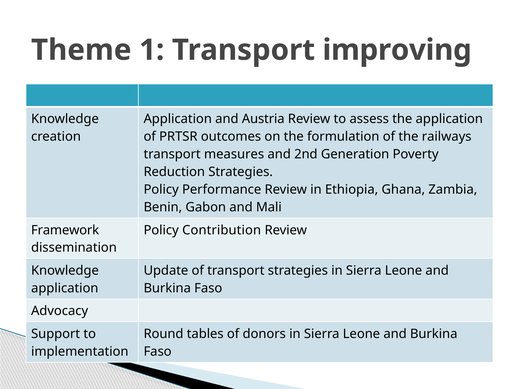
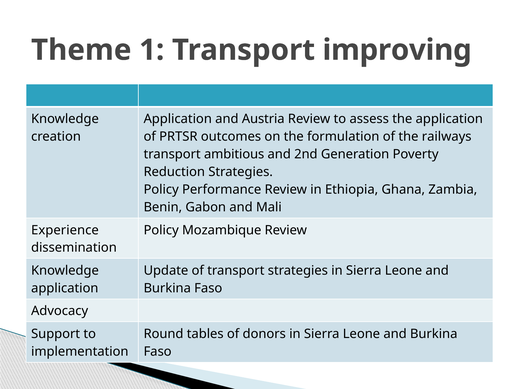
measures: measures -> ambitious
Framework: Framework -> Experience
Contribution: Contribution -> Mozambique
